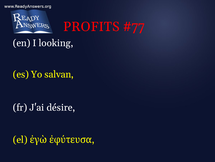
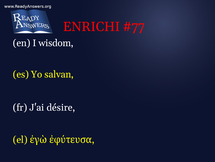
PROFITS: PROFITS -> ENRICHI
looking: looking -> wisdom
